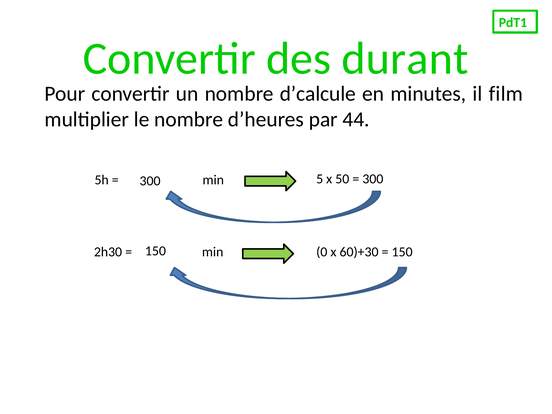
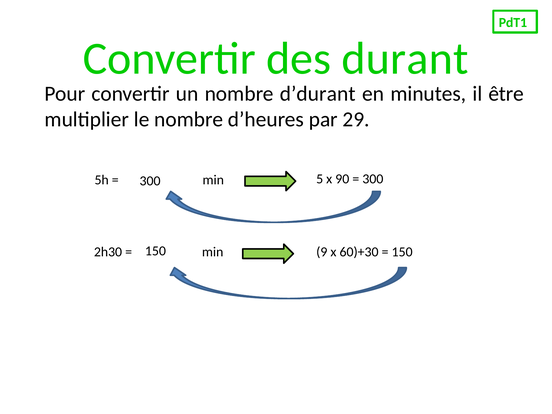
d’calcule: d’calcule -> d’durant
film: film -> être
44: 44 -> 29
50: 50 -> 90
0: 0 -> 9
